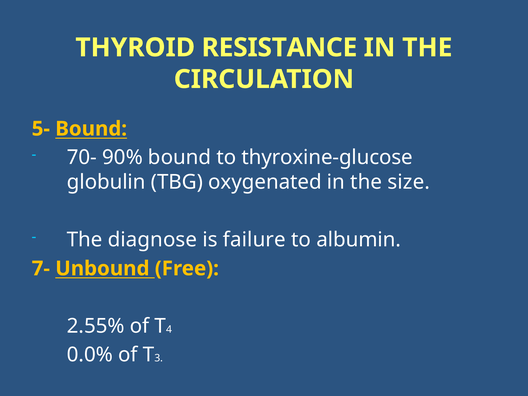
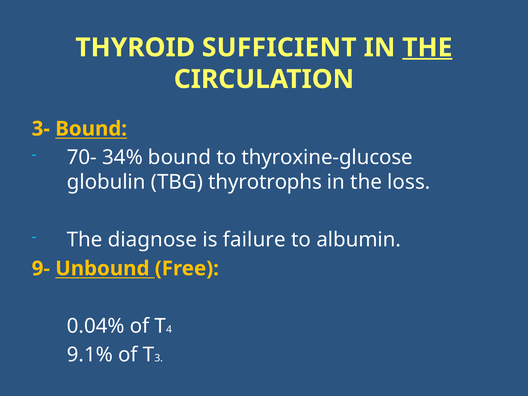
RESISTANCE: RESISTANCE -> SUFFICIENT
THE at (427, 48) underline: none -> present
5-: 5- -> 3-
90%: 90% -> 34%
oxygenated: oxygenated -> thyrotrophs
size: size -> loss
7-: 7- -> 9-
2.55%: 2.55% -> 0.04%
0.0%: 0.0% -> 9.1%
